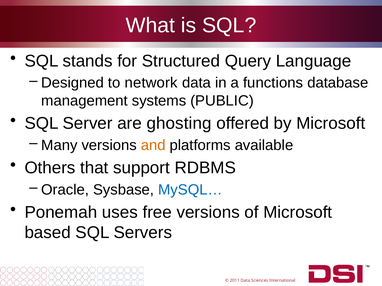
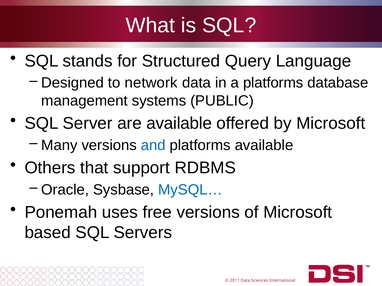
a functions: functions -> platforms
are ghosting: ghosting -> available
and colour: orange -> blue
